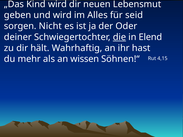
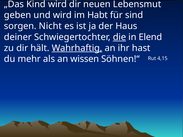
Alles: Alles -> Habt
seid: seid -> sind
Oder: Oder -> Haus
Wahrhaftig underline: none -> present
